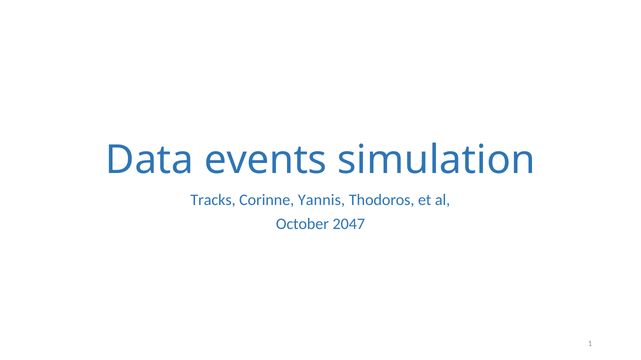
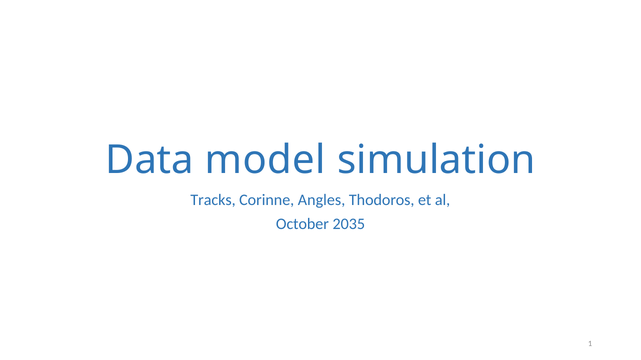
events: events -> model
Yannis: Yannis -> Angles
2047: 2047 -> 2035
